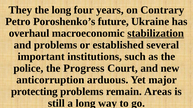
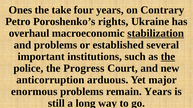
They: They -> Ones
the long: long -> take
future: future -> rights
the at (168, 57) underline: none -> present
protecting: protecting -> enormous
remain Areas: Areas -> Years
